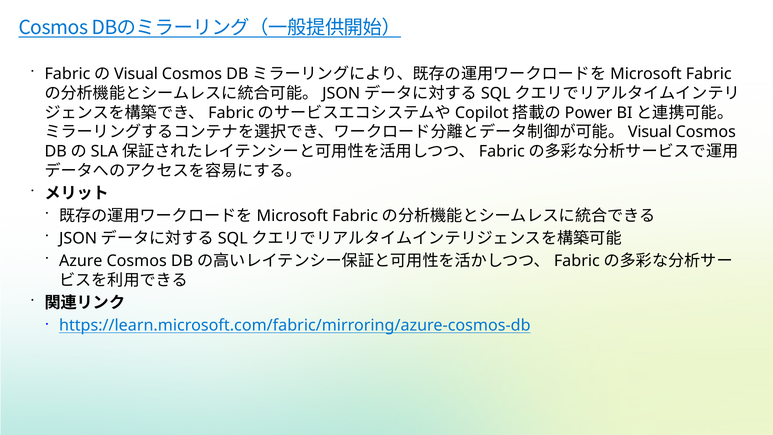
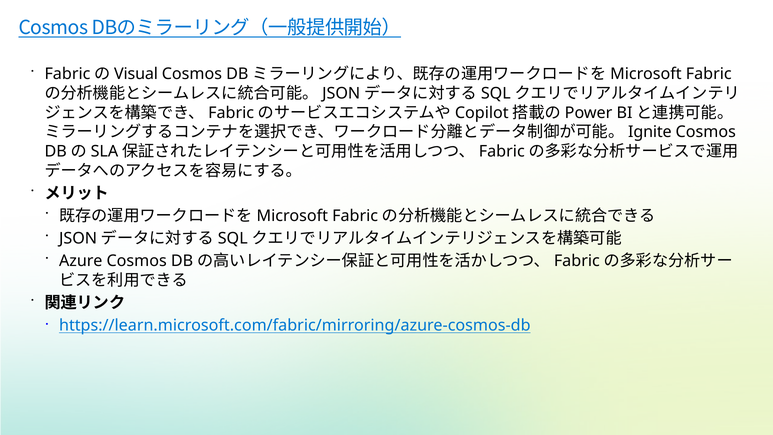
Visual at (650, 132): Visual -> Ignite
